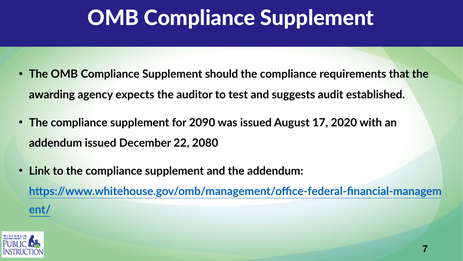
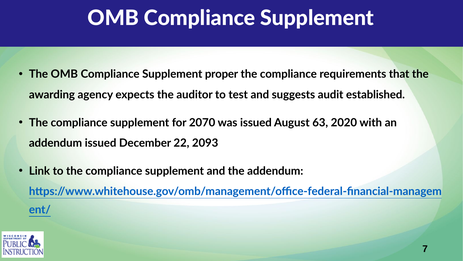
should: should -> proper
2090: 2090 -> 2070
17: 17 -> 63
2080: 2080 -> 2093
